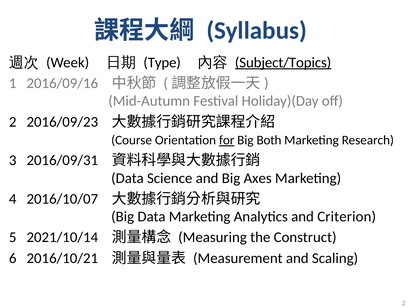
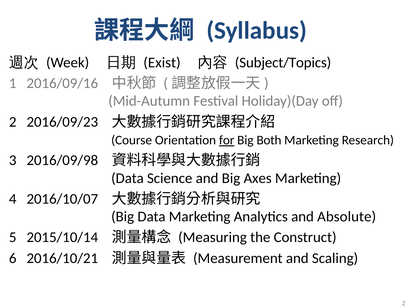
Type: Type -> Exist
Subject/Topics underline: present -> none
2016/09/31: 2016/09/31 -> 2016/09/98
Criterion: Criterion -> Absolute
2021/10/14: 2021/10/14 -> 2015/10/14
